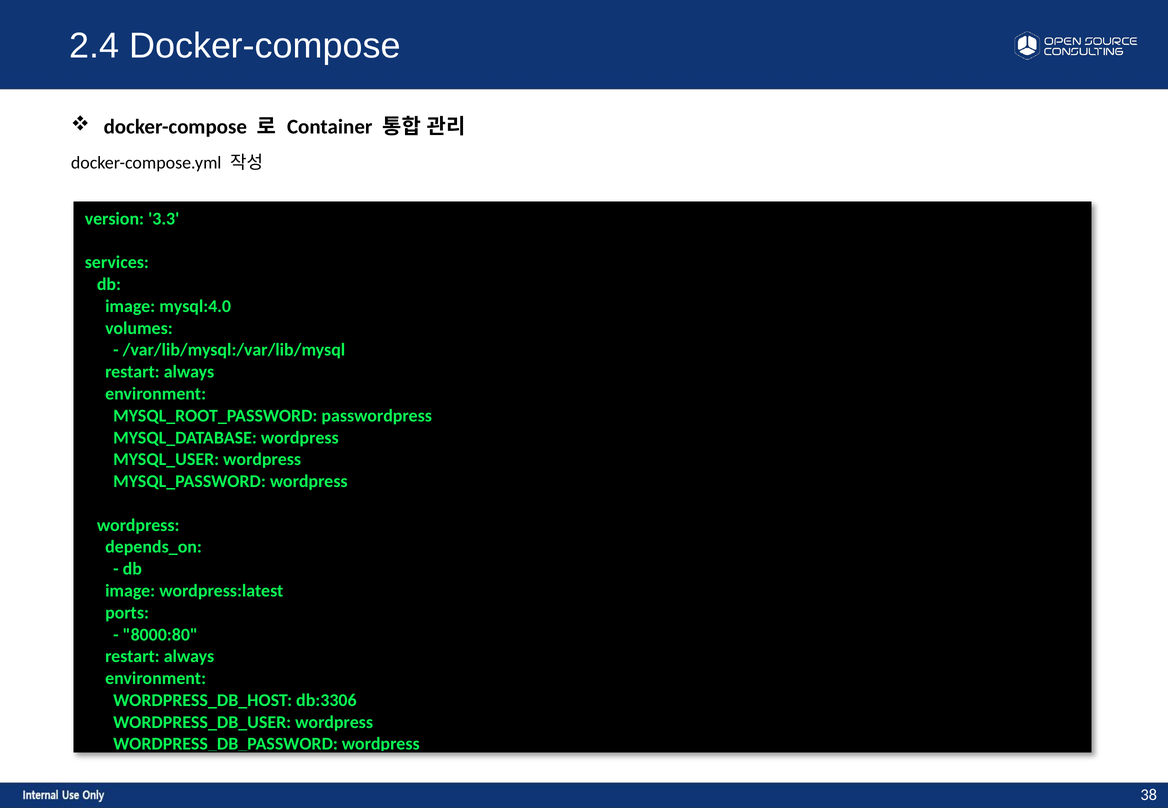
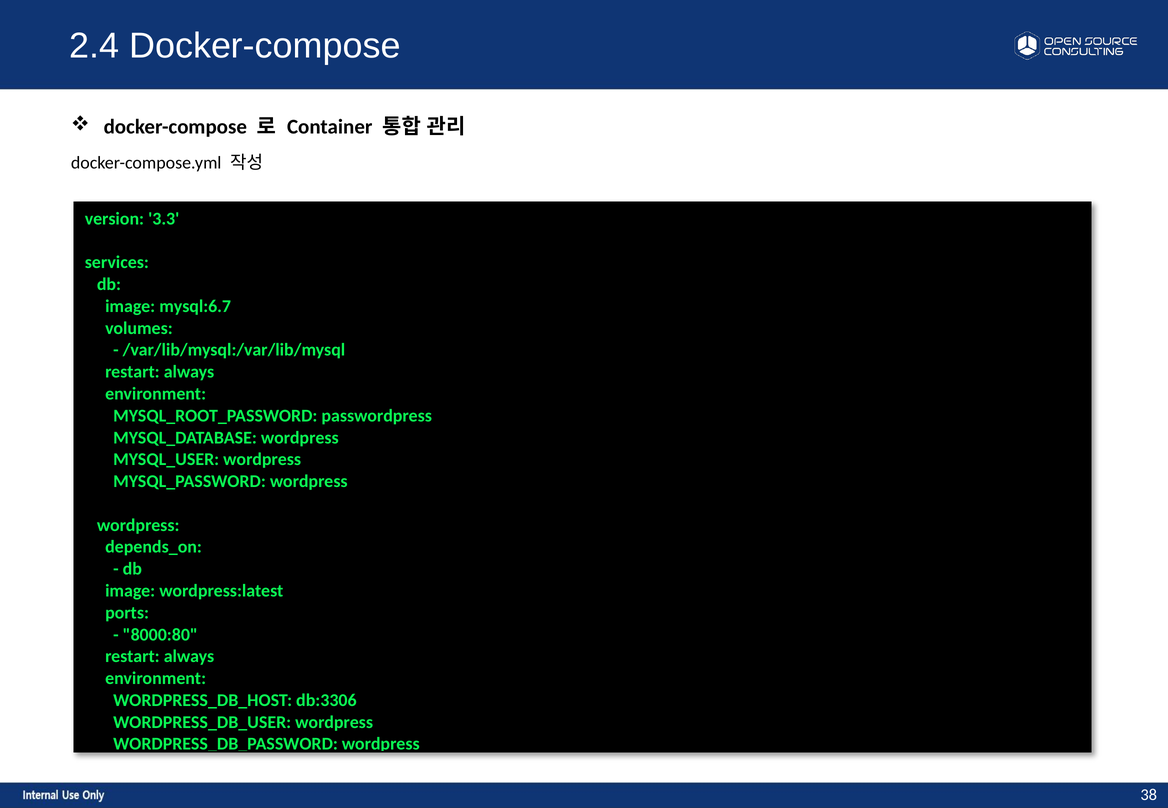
mysql:4.0: mysql:4.0 -> mysql:6.7
